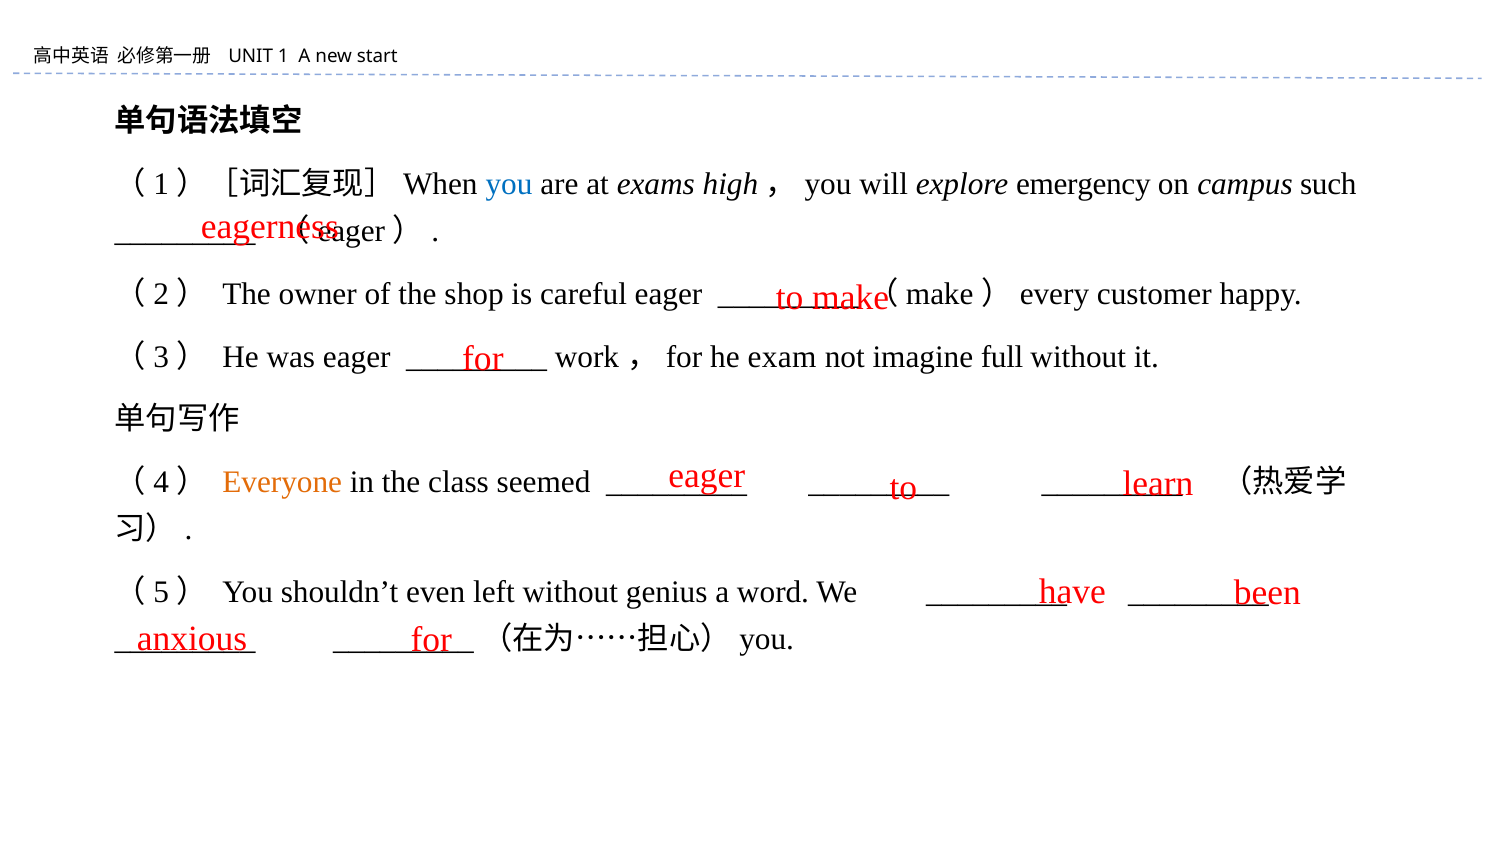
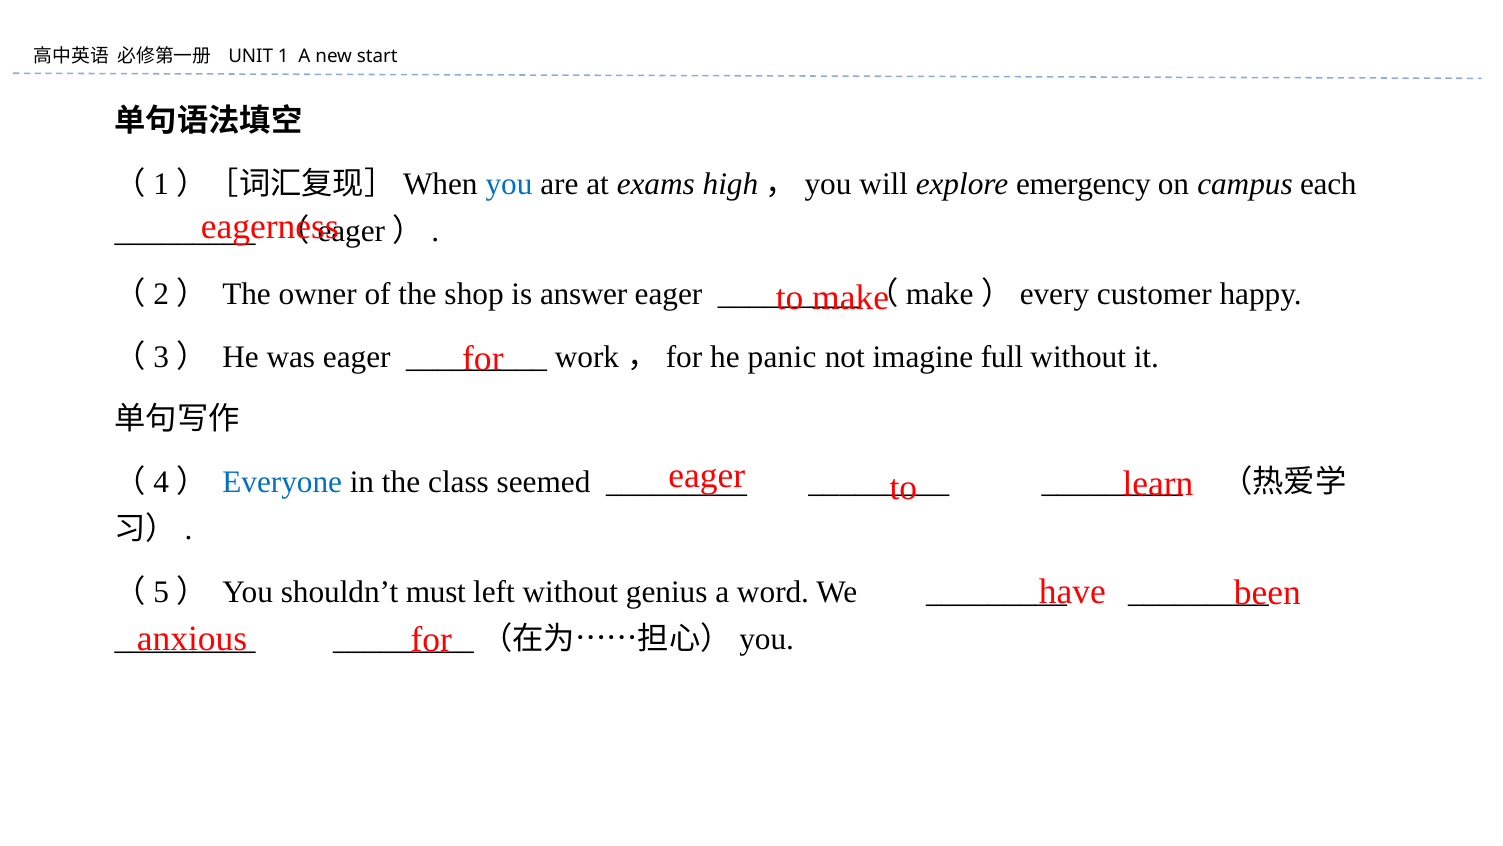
such: such -> each
careful: careful -> answer
exam: exam -> panic
Everyone colour: orange -> blue
even: even -> must
